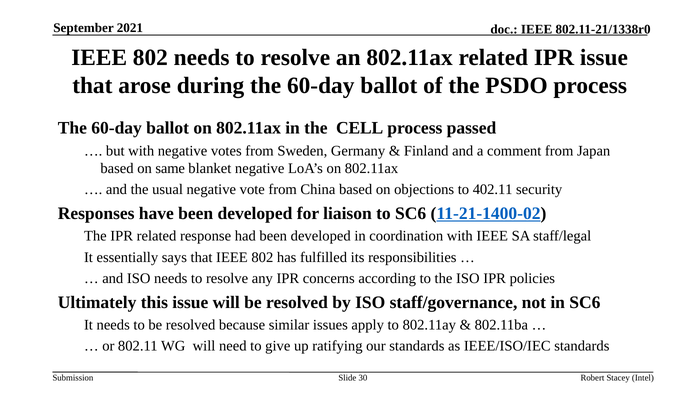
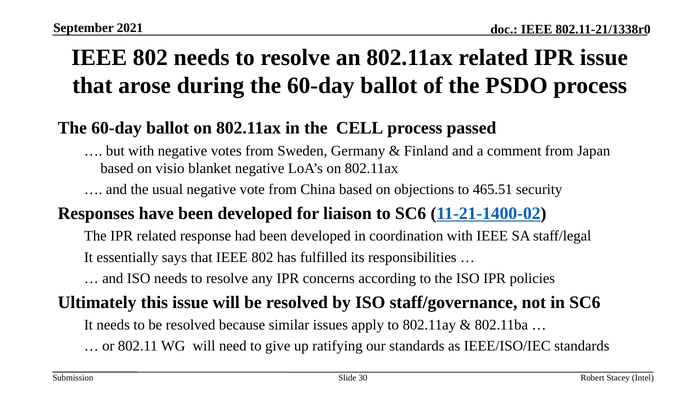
same: same -> visio
402.11: 402.11 -> 465.51
